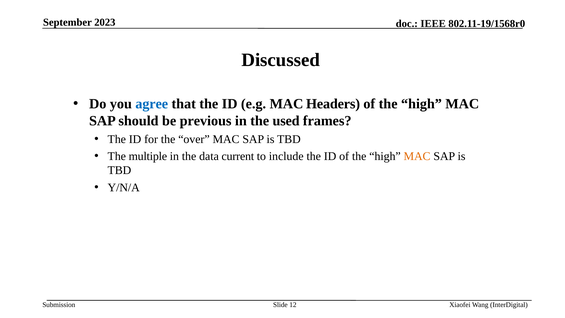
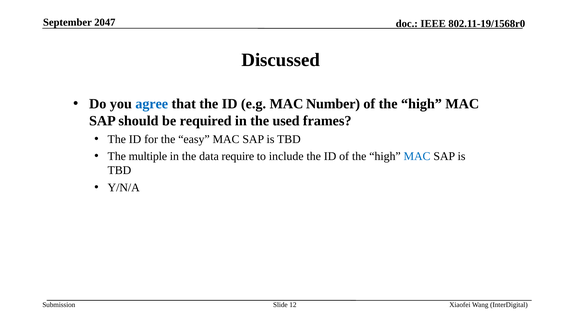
2023: 2023 -> 2047
Headers: Headers -> Number
previous: previous -> required
over: over -> easy
current: current -> require
MAC at (417, 156) colour: orange -> blue
